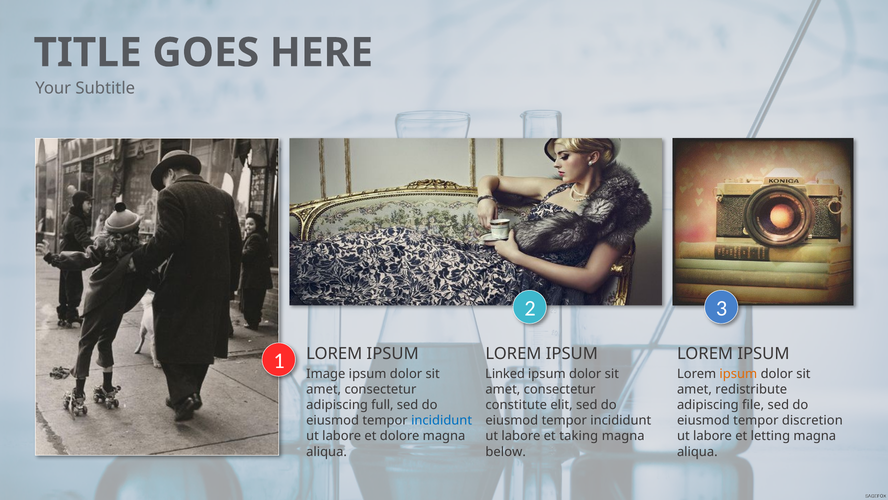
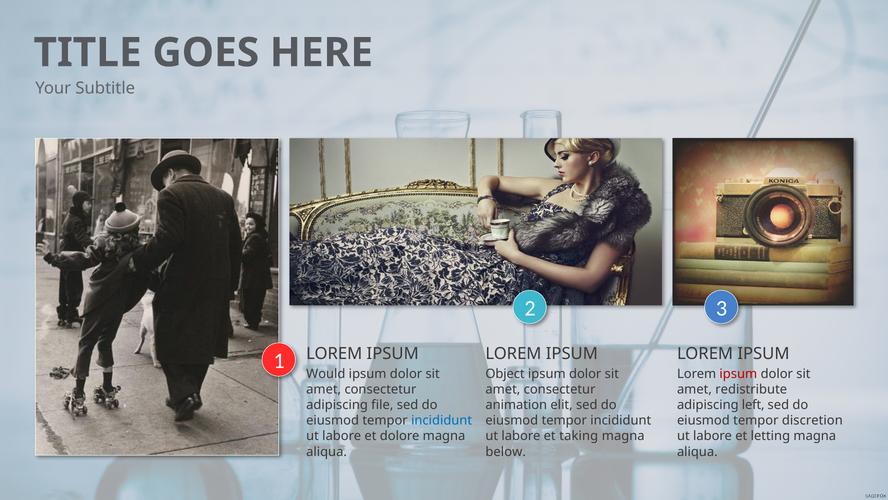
Image: Image -> Would
Linked: Linked -> Object
ipsum at (738, 374) colour: orange -> red
full: full -> file
constitute: constitute -> animation
file: file -> left
